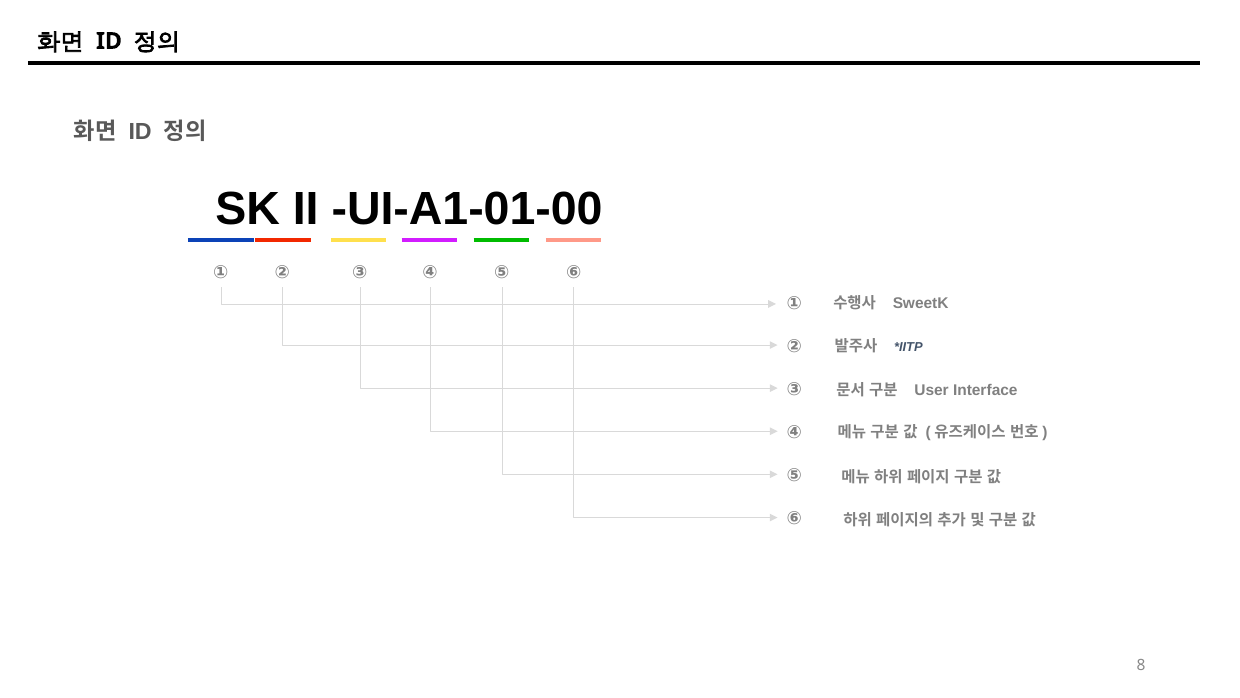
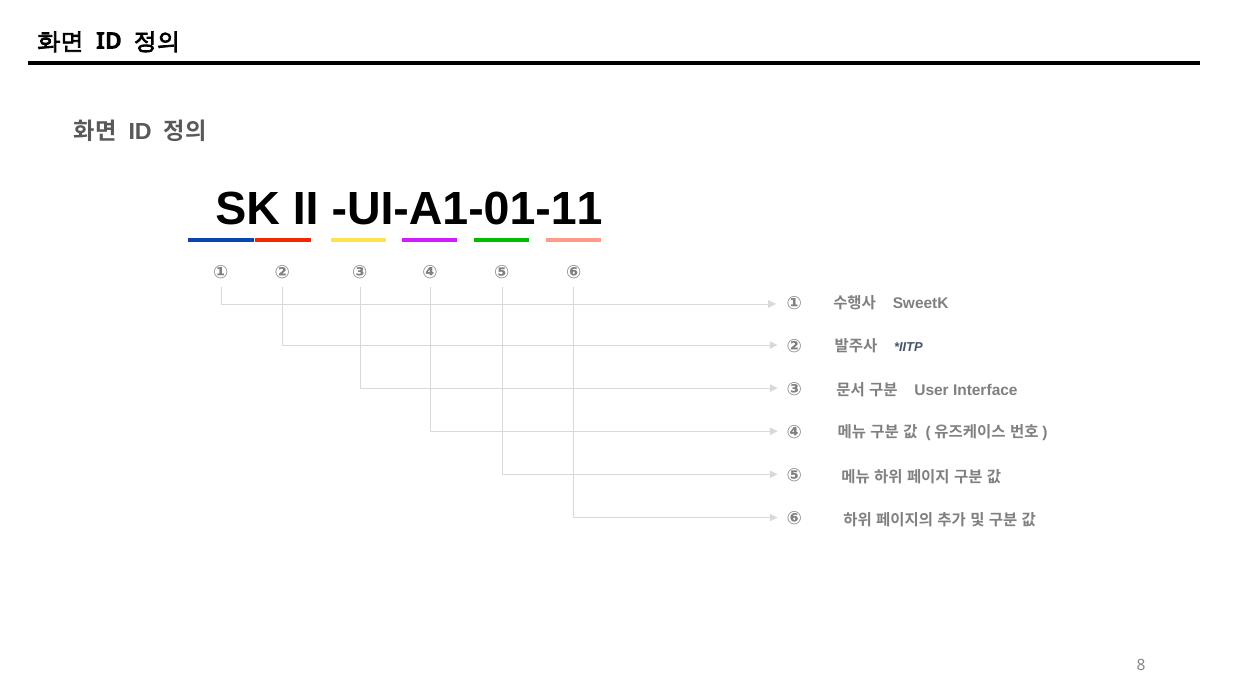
UI-A1-01-00: UI-A1-01-00 -> UI-A1-01-11
